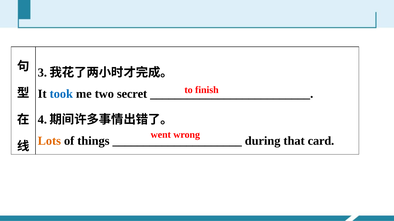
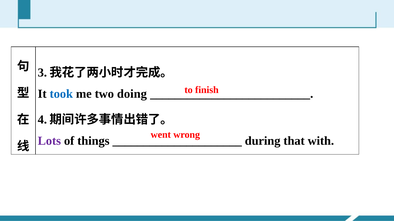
secret: secret -> doing
Lots colour: orange -> purple
card: card -> with
